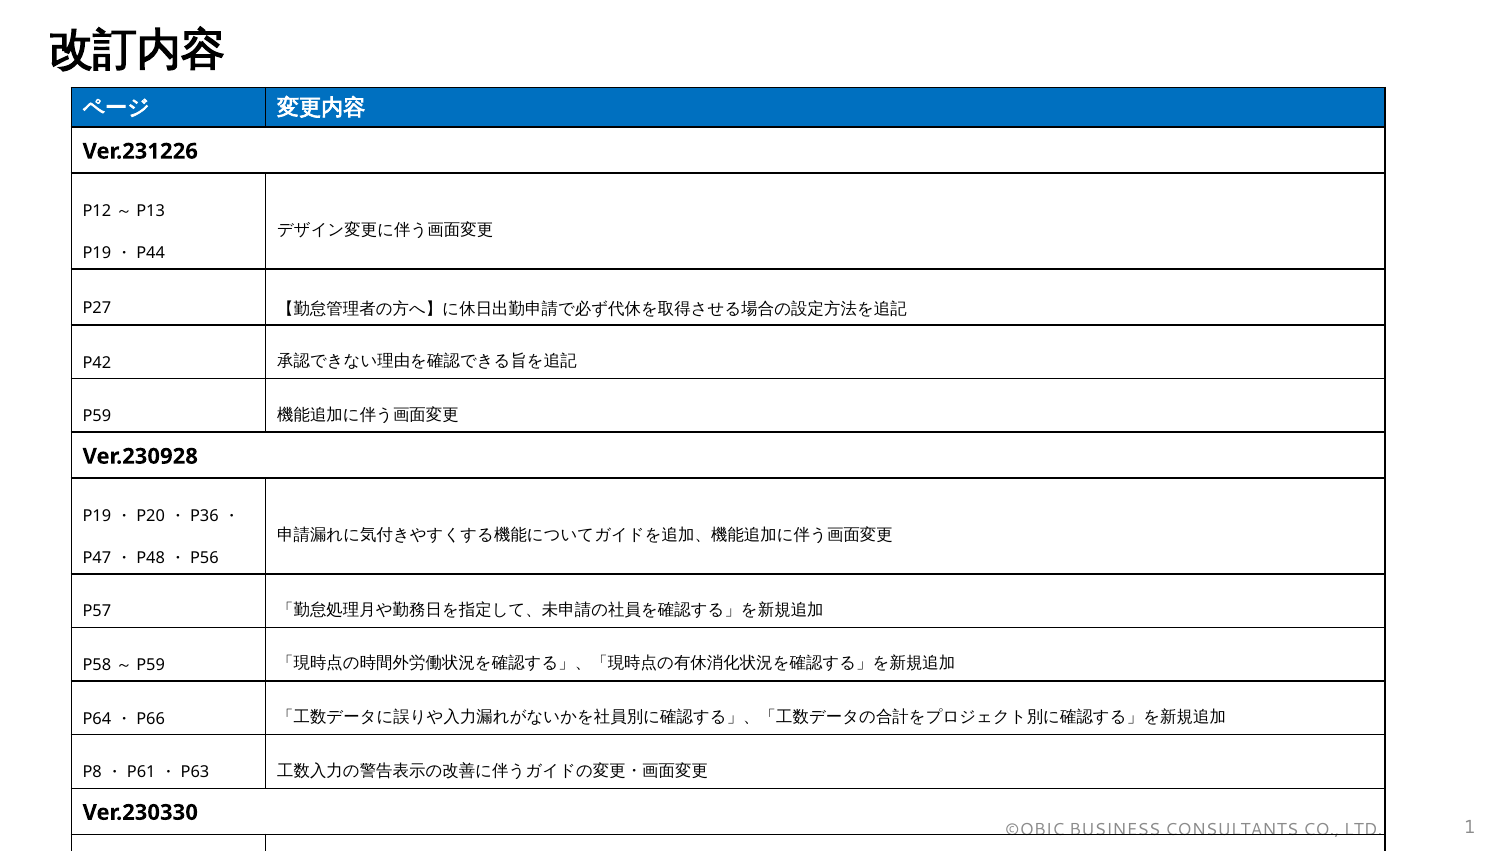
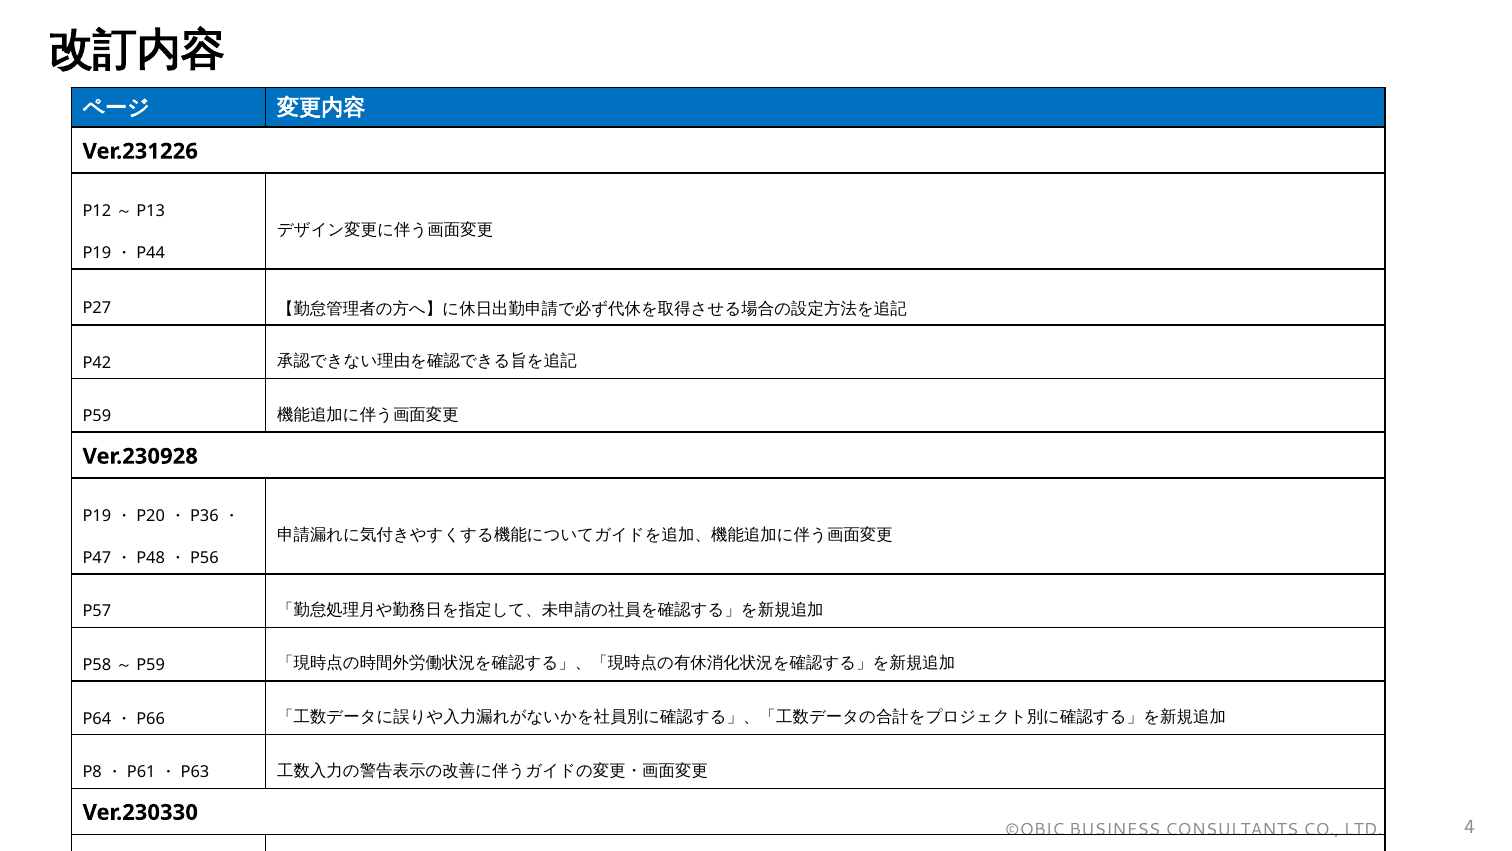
1: 1 -> 4
